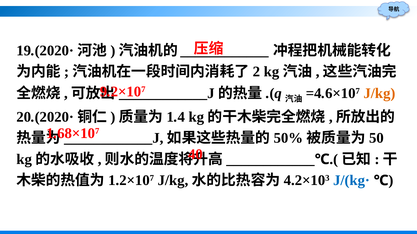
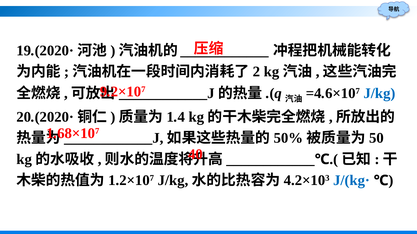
J/kg at (379, 94) colour: orange -> blue
